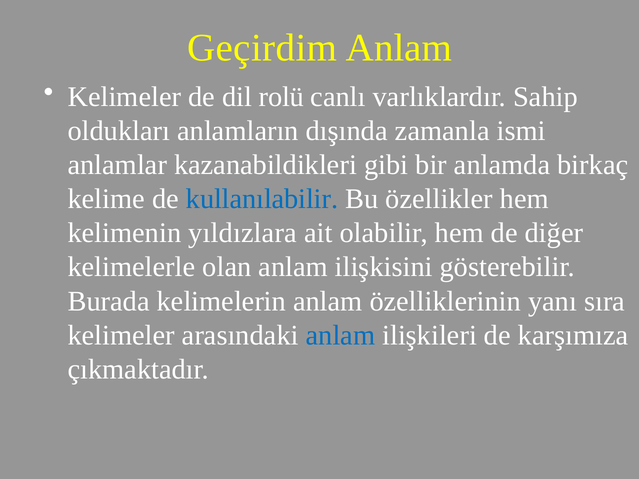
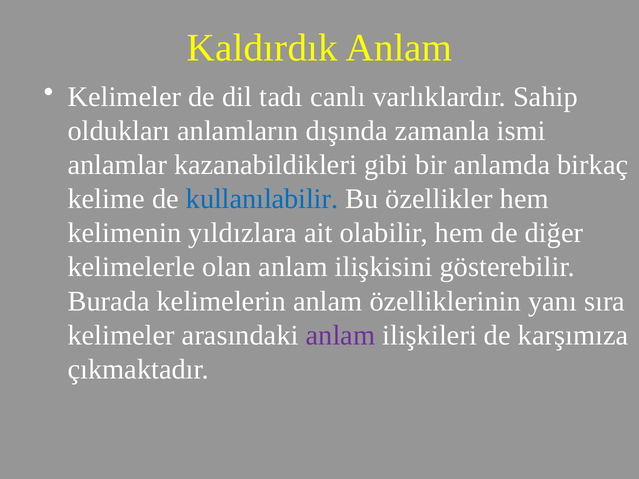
Geçirdim: Geçirdim -> Kaldırdık
rolü: rolü -> tadı
anlam at (340, 335) colour: blue -> purple
